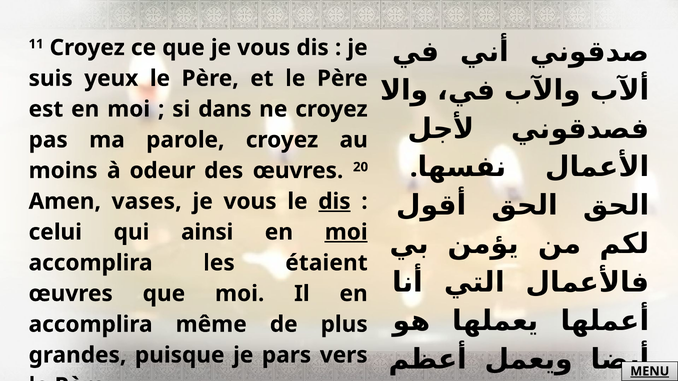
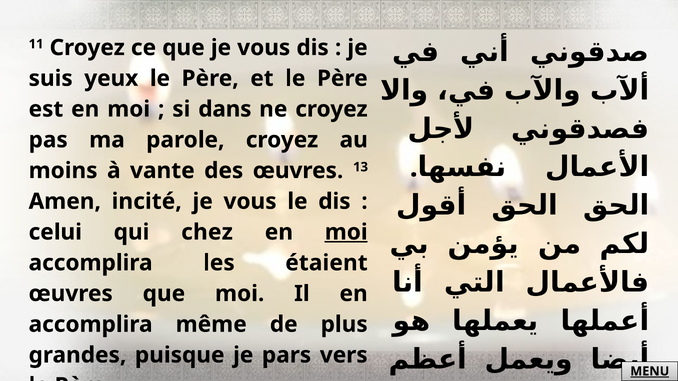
odeur: odeur -> vante
20: 20 -> 13
vases: vases -> incité
dis at (334, 202) underline: present -> none
ainsi: ainsi -> chez
